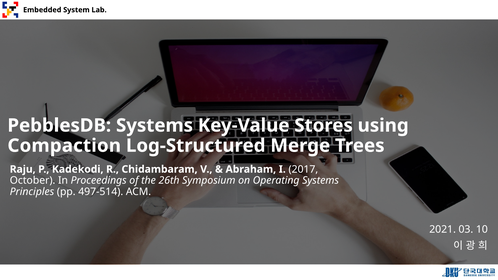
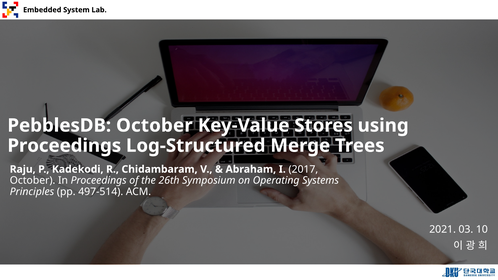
PebblesDB Systems: Systems -> October
Compaction at (64, 146): Compaction -> Proceedings
